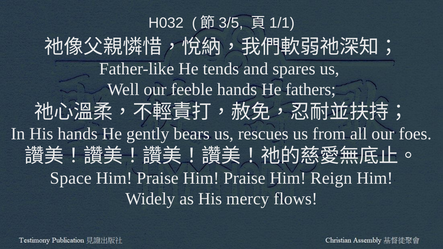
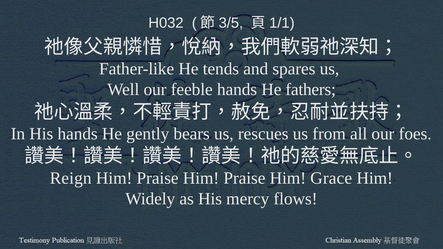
Space: Space -> Reign
Reign: Reign -> Grace
